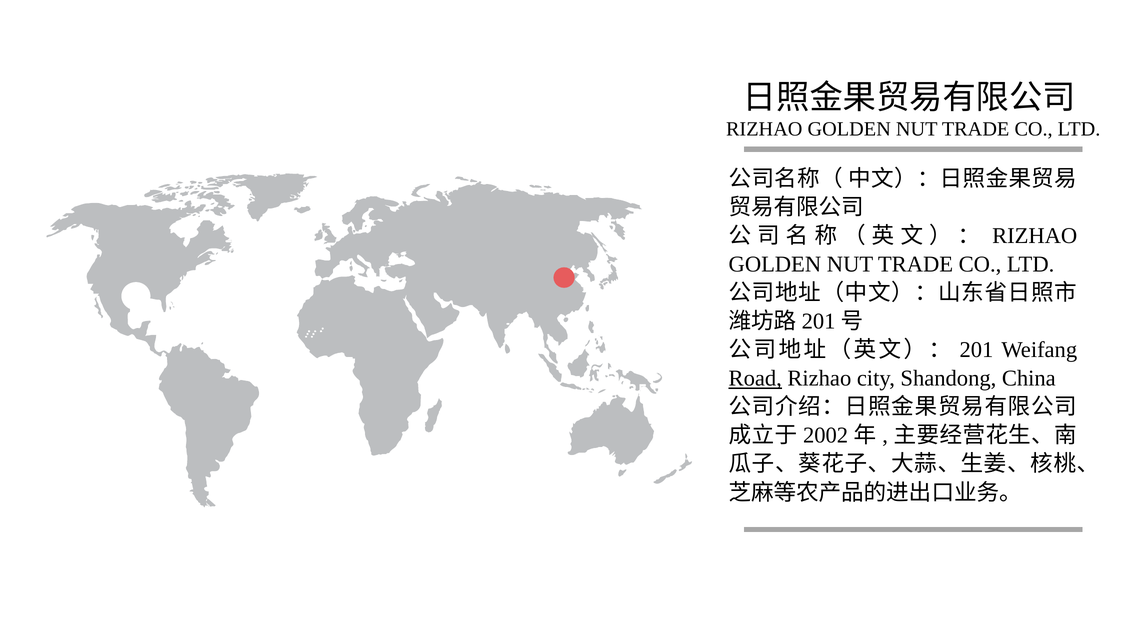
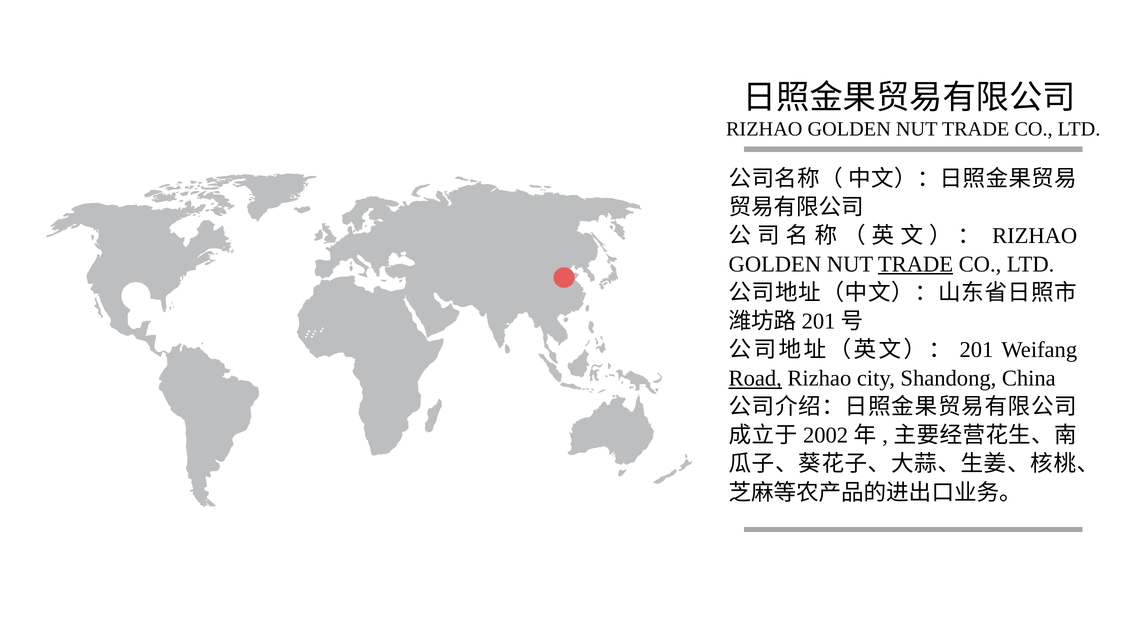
TRADE at (916, 264) underline: none -> present
